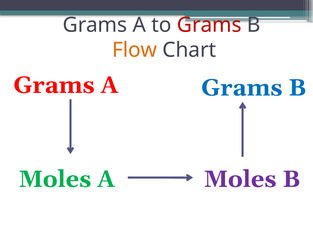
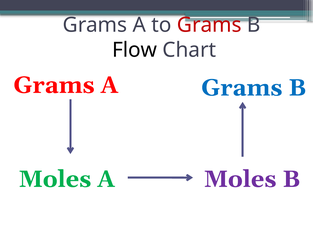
Flow colour: orange -> black
